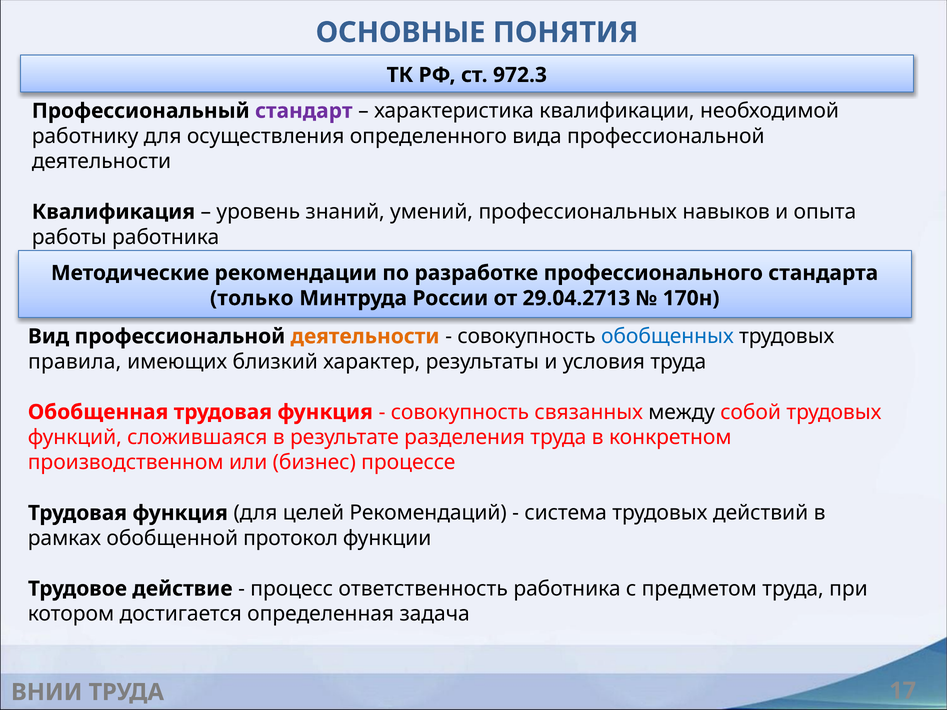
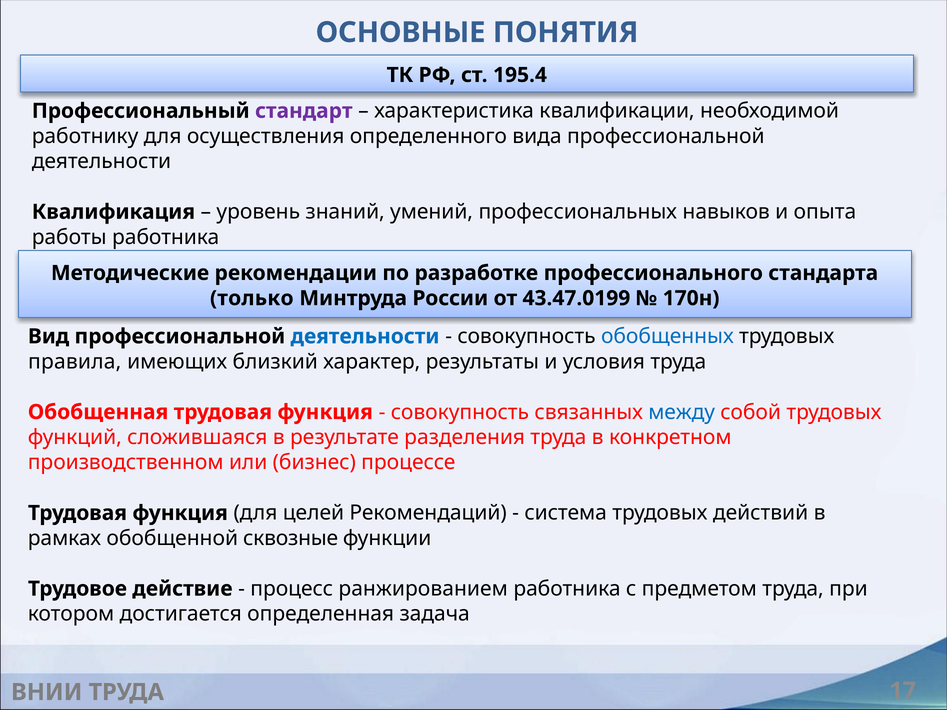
972.3: 972.3 -> 195.4
29.04.2713: 29.04.2713 -> 43.47.0199
деятельности at (365, 337) colour: orange -> blue
между colour: black -> blue
протокол: протокол -> сквозные
ответственность: ответственность -> ранжированием
